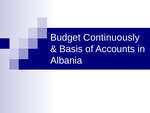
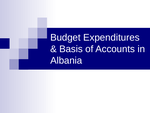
Continuously: Continuously -> Expenditures
